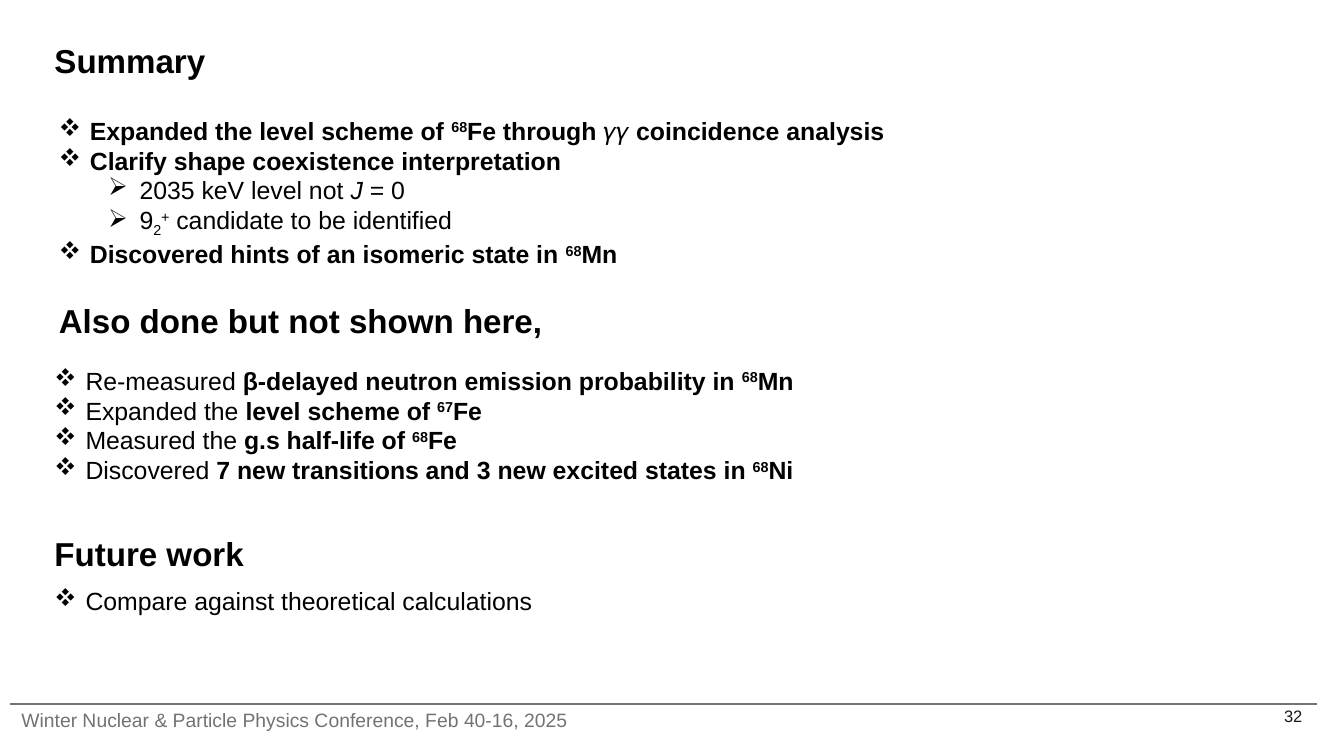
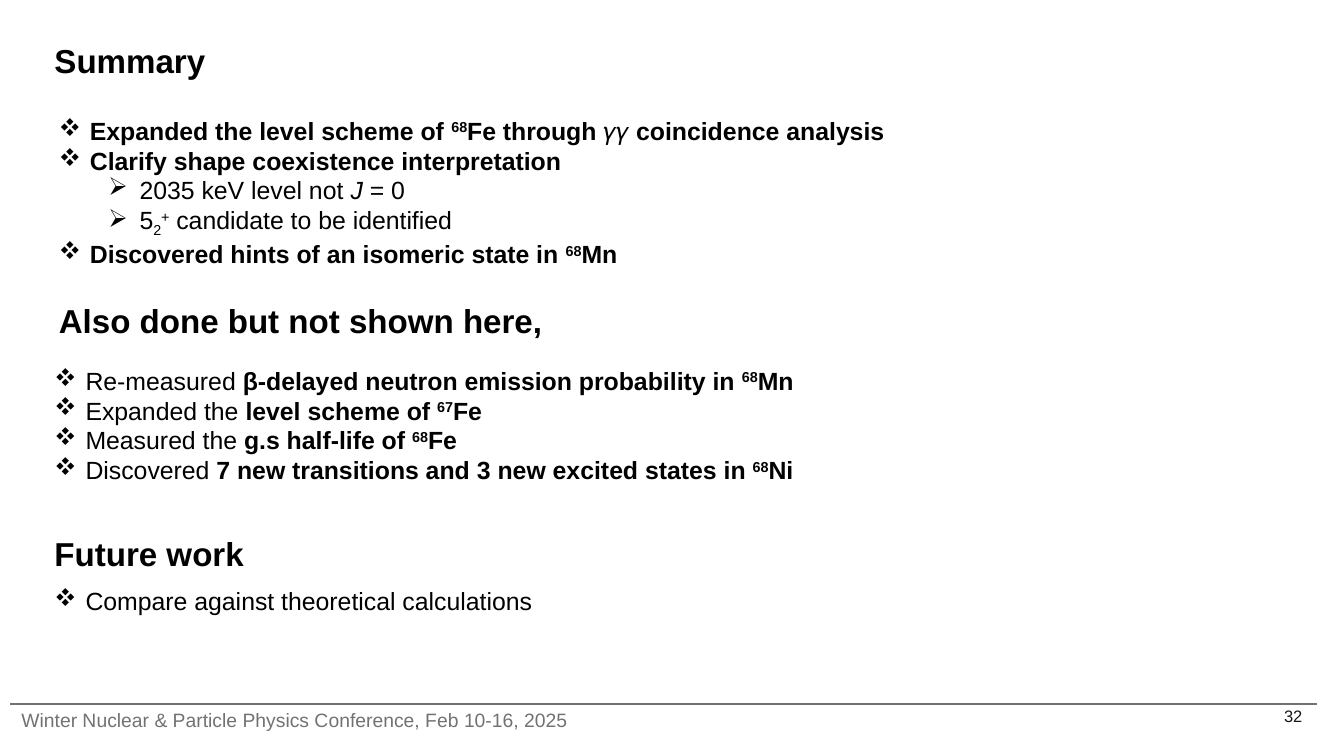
9: 9 -> 5
40-16: 40-16 -> 10-16
